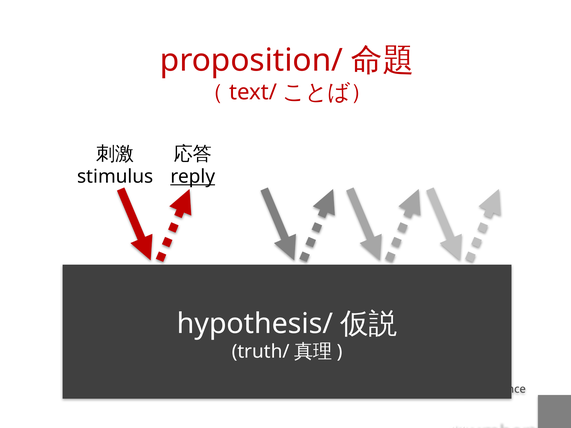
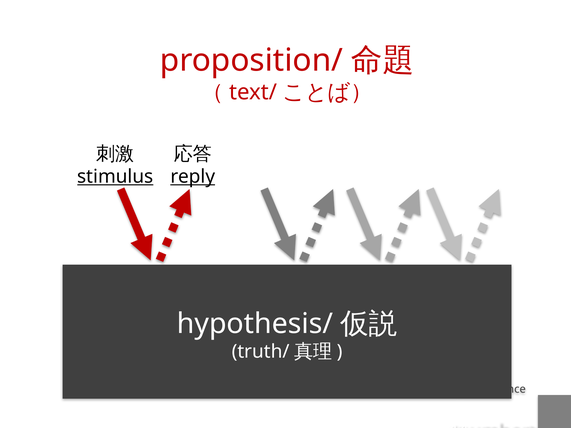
stimulus underline: none -> present
